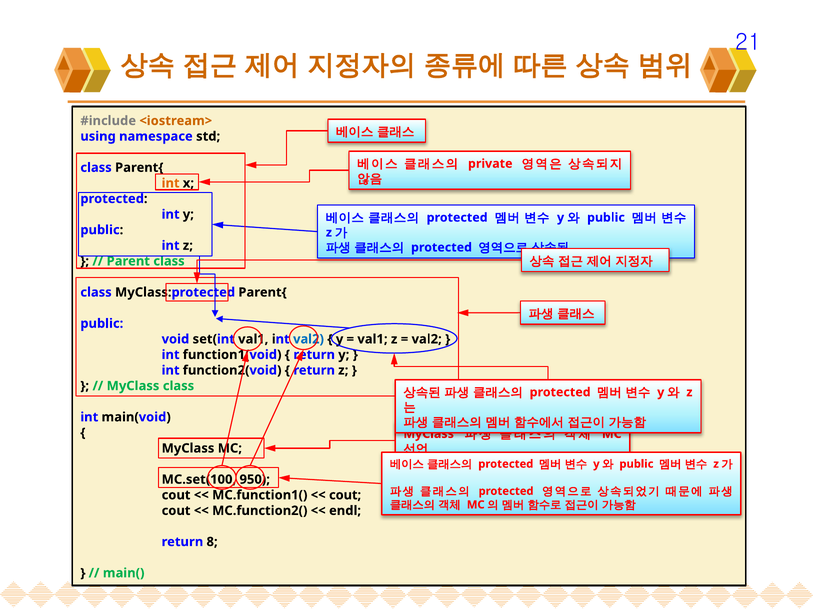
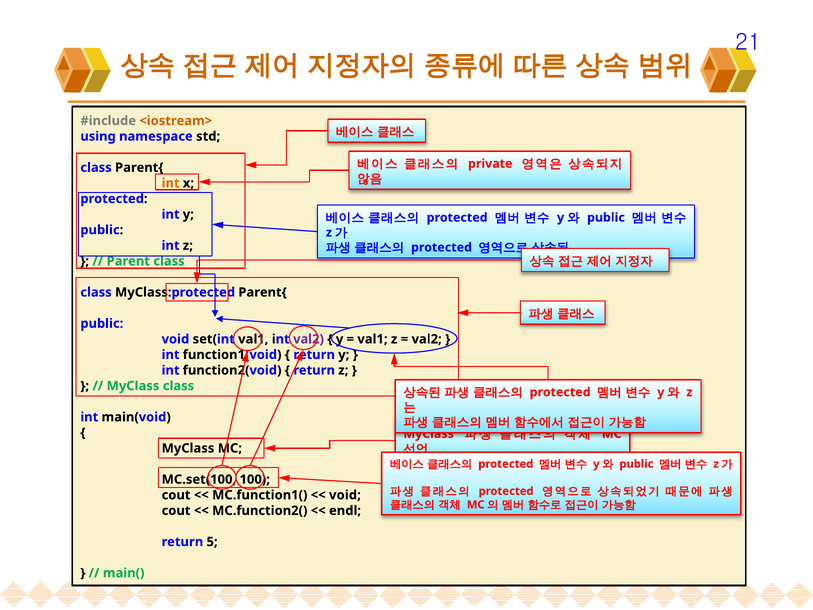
val2 at (309, 339) colour: blue -> purple
950: 950 -> 100
cout at (345, 495): cout -> void
8: 8 -> 5
